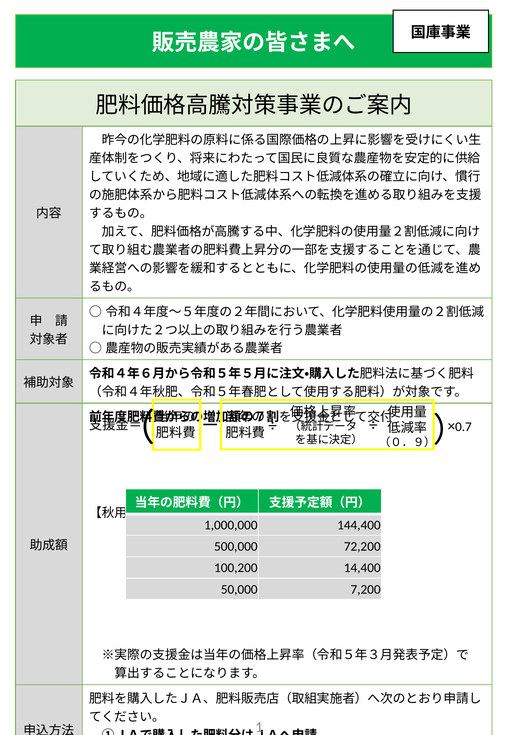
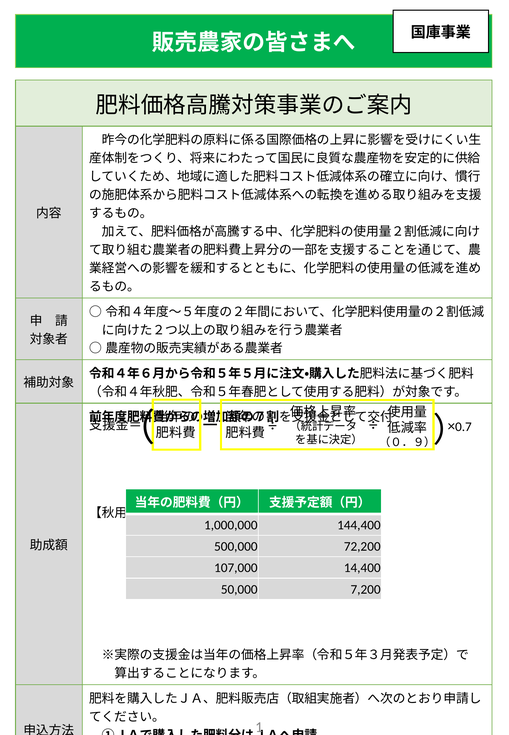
100,200: 100,200 -> 107,000
